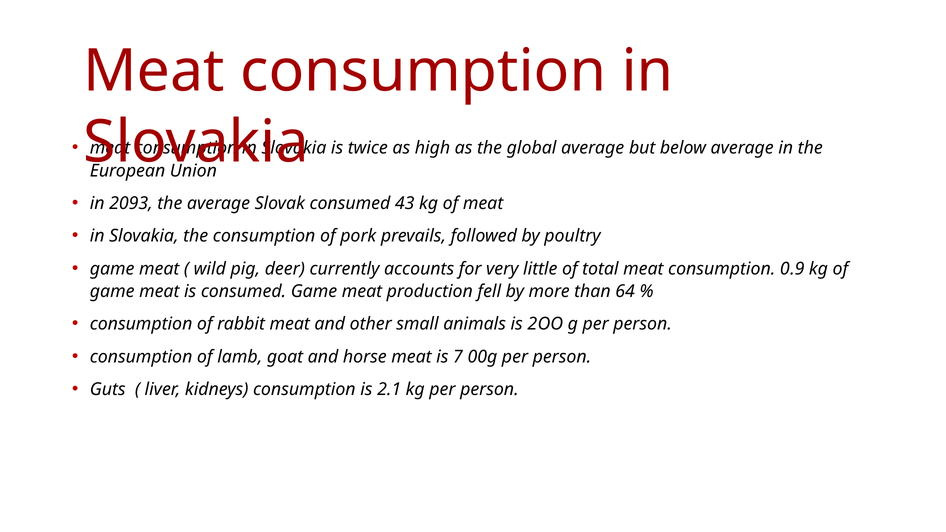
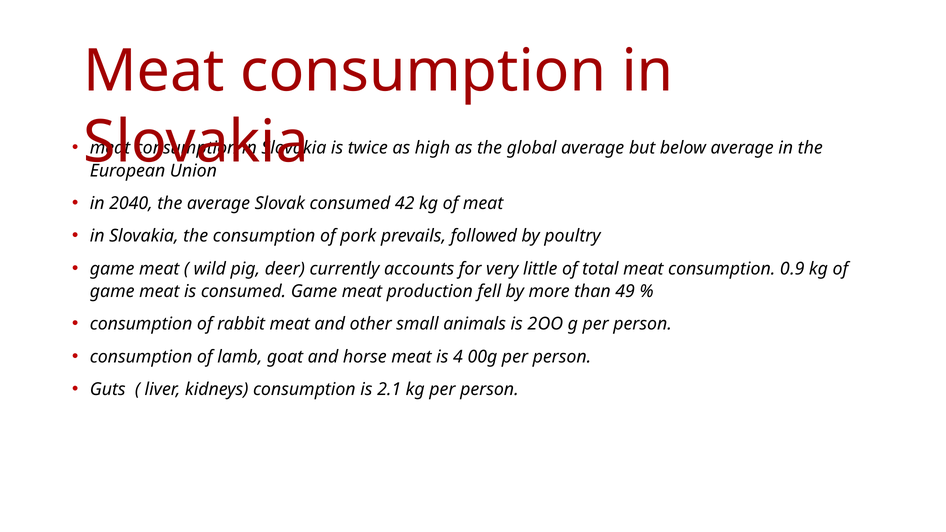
2093: 2093 -> 2040
43: 43 -> 42
64: 64 -> 49
7: 7 -> 4
